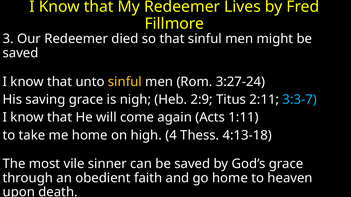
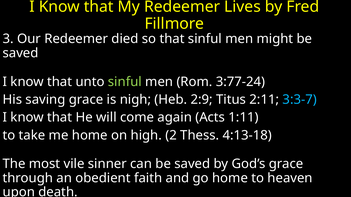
sinful at (125, 82) colour: yellow -> light green
3:27-24: 3:27-24 -> 3:77-24
4: 4 -> 2
